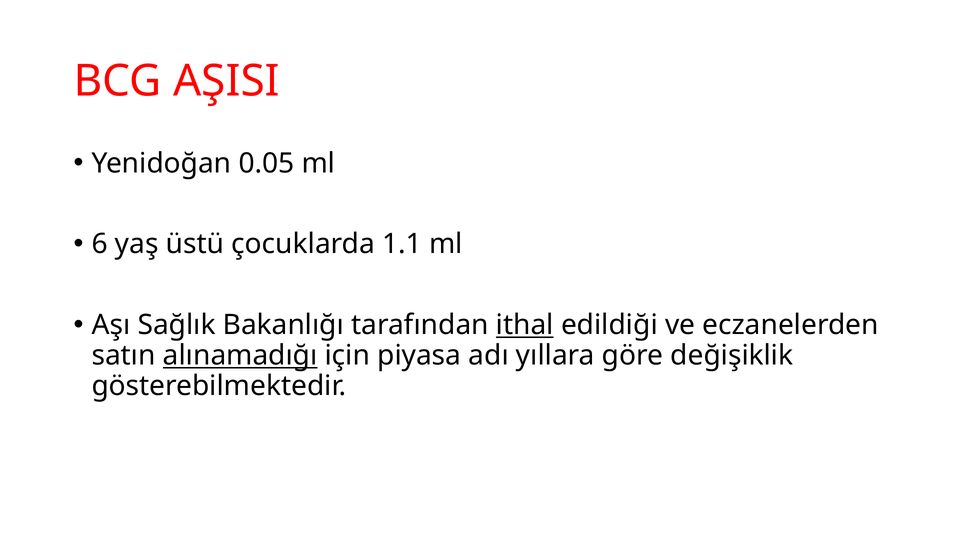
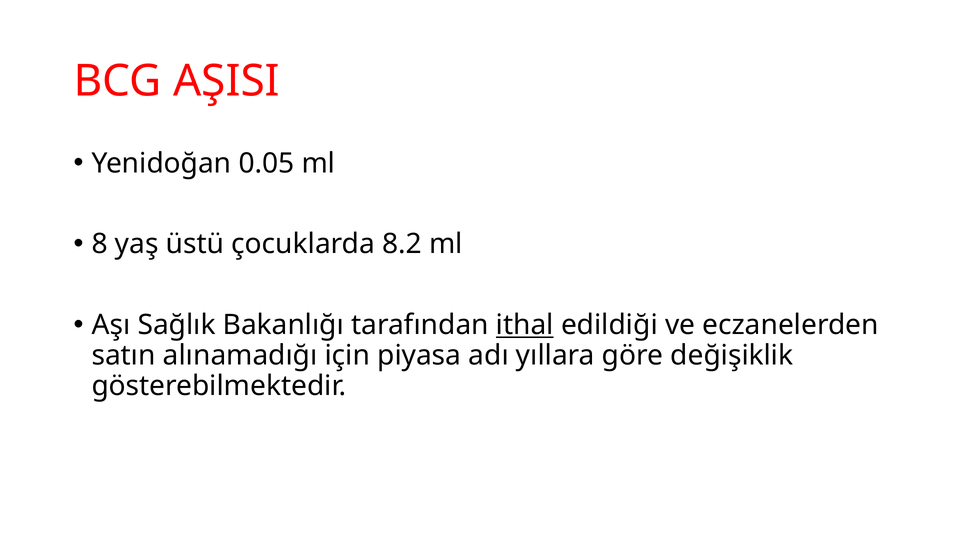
6: 6 -> 8
1.1: 1.1 -> 8.2
alınamadığı underline: present -> none
